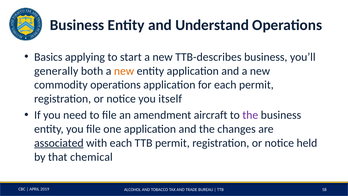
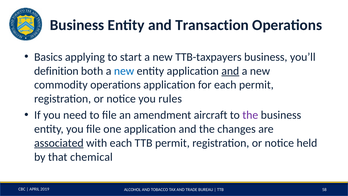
Understand: Understand -> Transaction
TTB-describes: TTB-describes -> TTB-taxpayers
generally: generally -> definition
new at (124, 71) colour: orange -> blue
and at (230, 71) underline: none -> present
itself: itself -> rules
